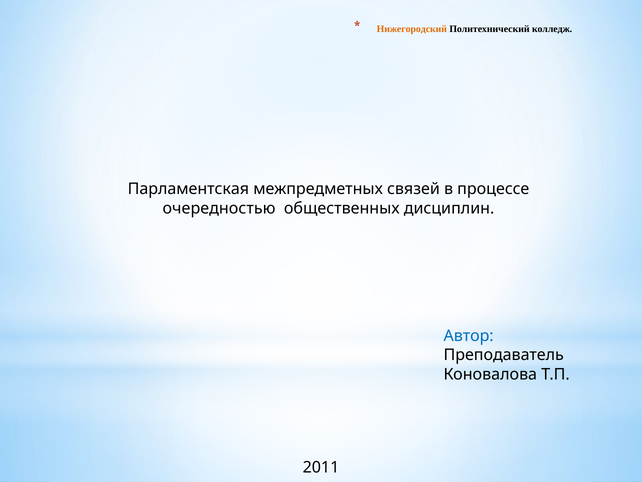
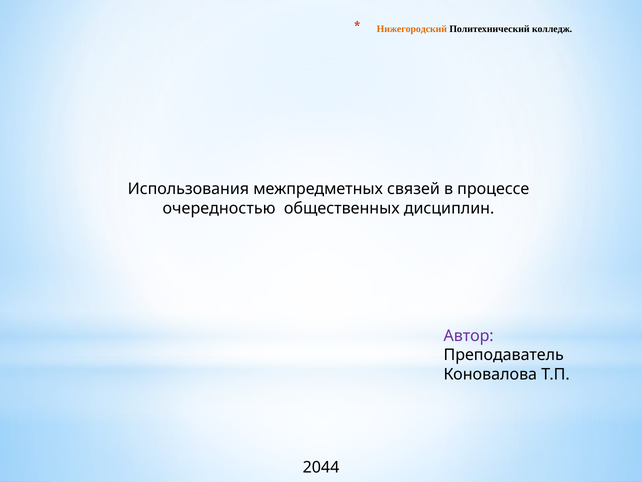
Парламентская: Парламентская -> Использования
Автор colour: blue -> purple
2011: 2011 -> 2044
